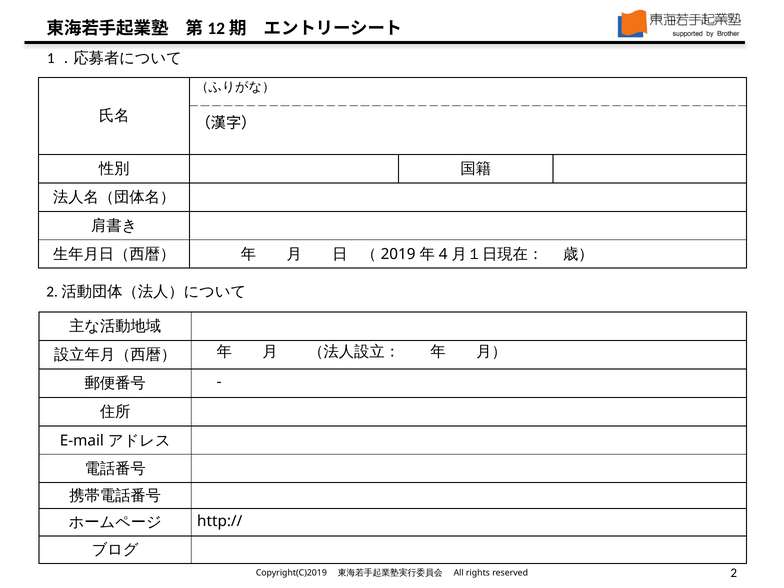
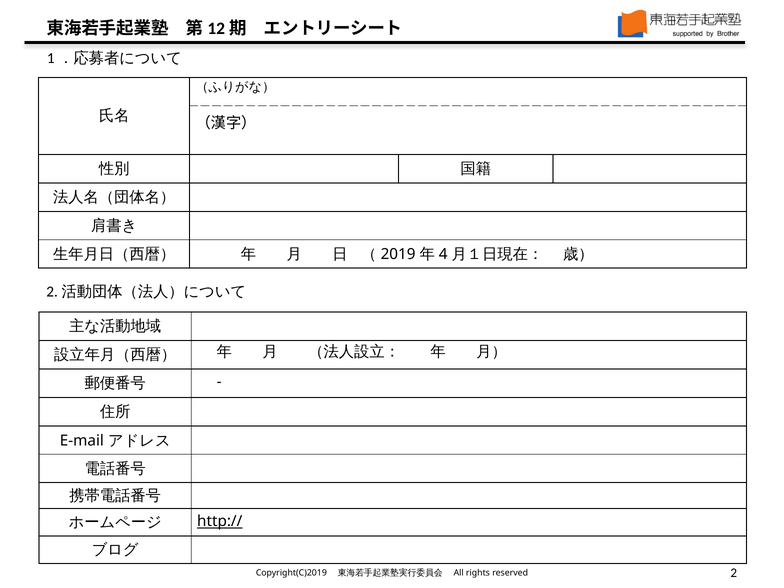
http:// underline: none -> present
